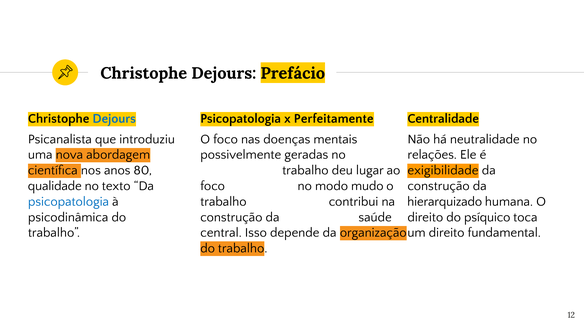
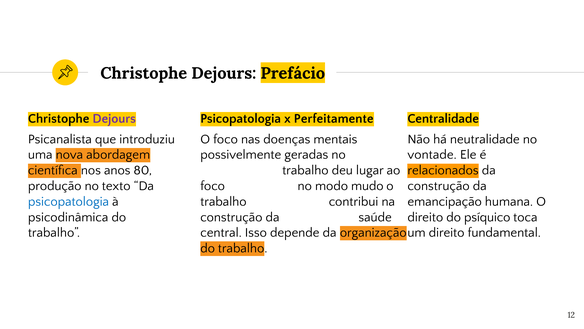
Dejours at (114, 118) colour: blue -> purple
relações: relações -> vontade
exigibilidade: exigibilidade -> relacionados
qualidade: qualidade -> produção
hierarquizado: hierarquizado -> emancipação
